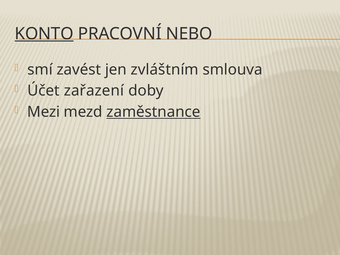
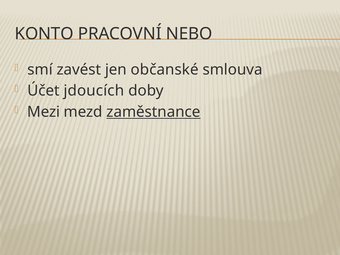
KONTO underline: present -> none
zvláštním: zvláštním -> občanské
zařazení: zařazení -> jdoucích
